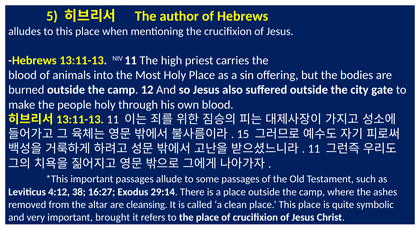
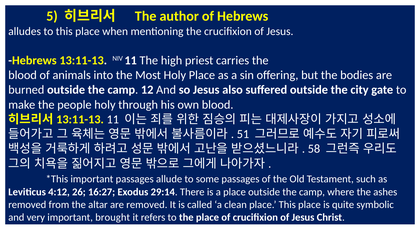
15: 15 -> 51
11 at (314, 148): 11 -> 58
38: 38 -> 26
are cleansing: cleansing -> removed
